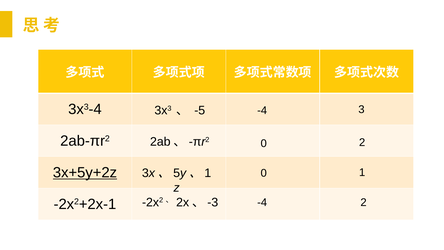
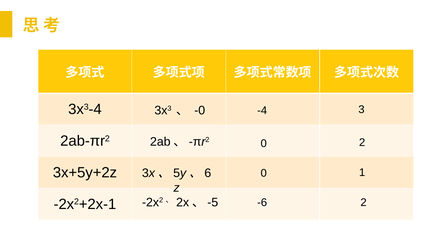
-5: -5 -> -0
3x+5y+2z underline: present -> none
1 at (208, 173): 1 -> 6
-3: -3 -> -5
-4 at (262, 202): -4 -> -6
